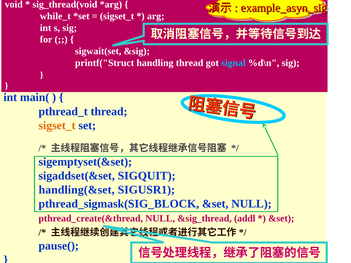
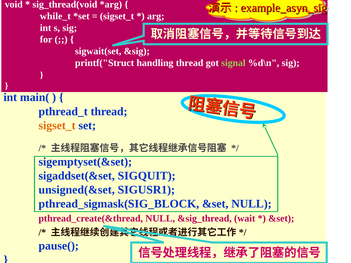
signal colour: light blue -> light green
handling(&set: handling(&set -> unsigned(&set
addl: addl -> wait
